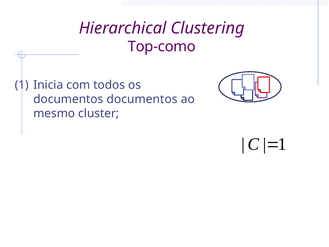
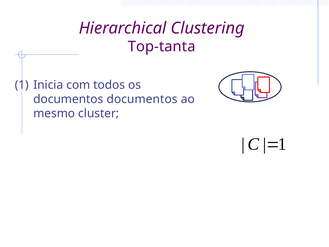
Top-como: Top-como -> Top-tanta
